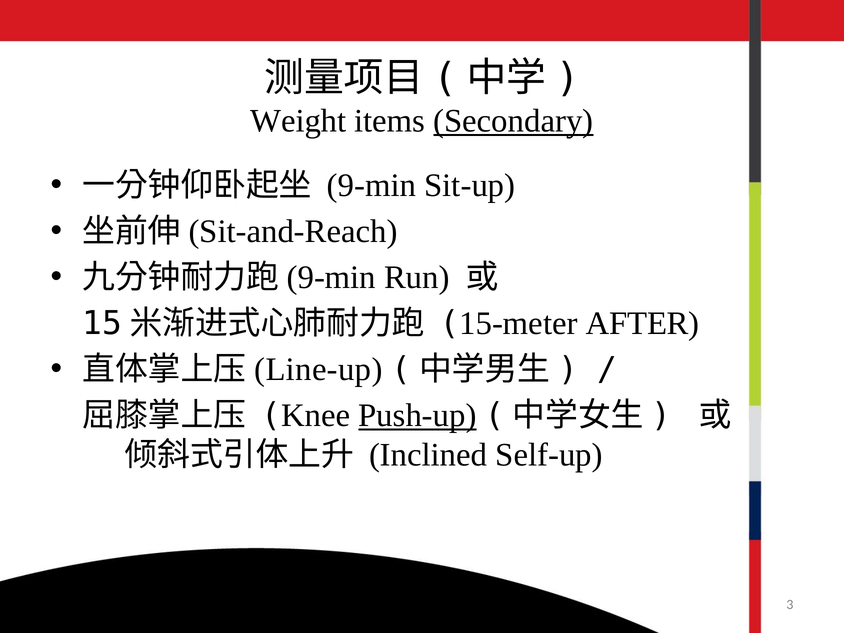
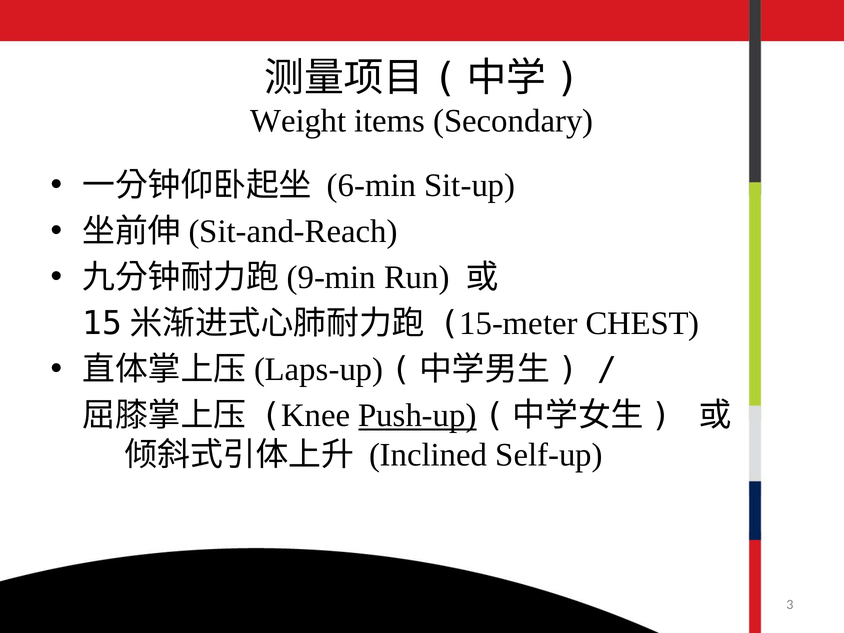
Secondary underline: present -> none
9-min at (371, 186): 9-min -> 6-min
AFTER: AFTER -> CHEST
Line-up: Line-up -> Laps-up
